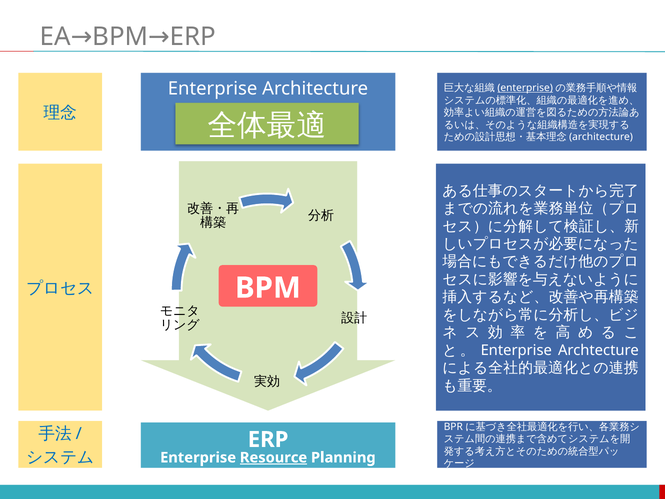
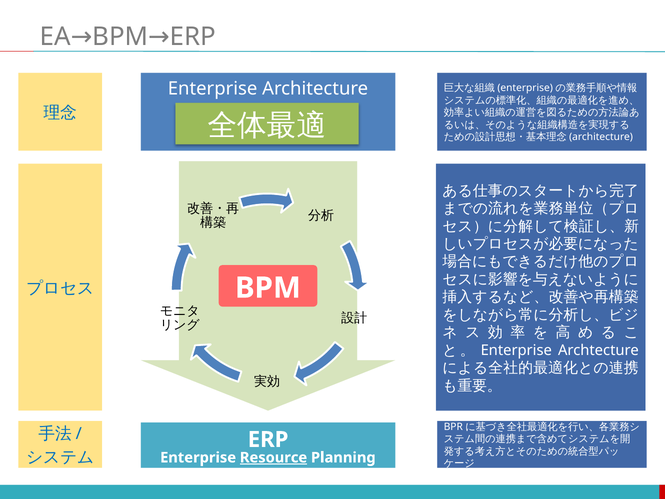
enterprise at (525, 88) underline: present -> none
